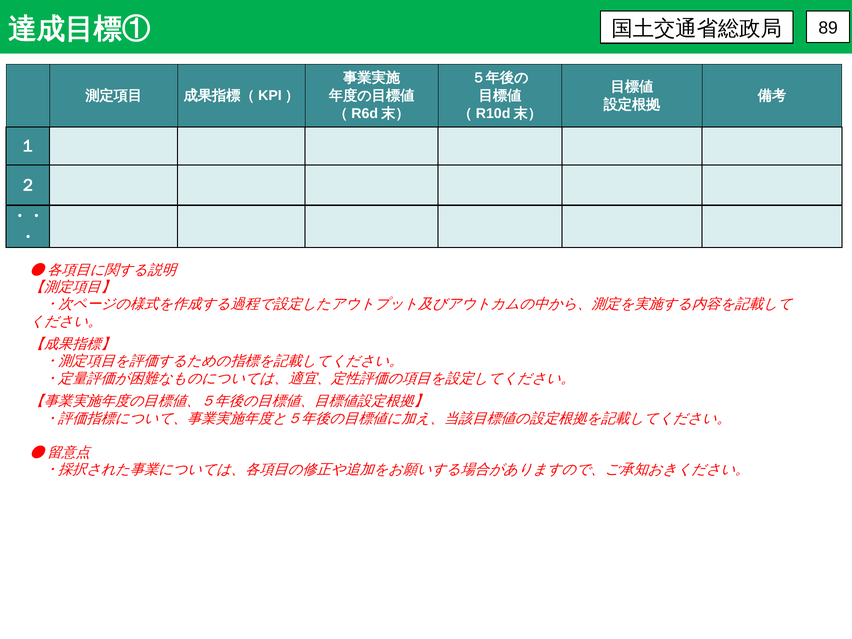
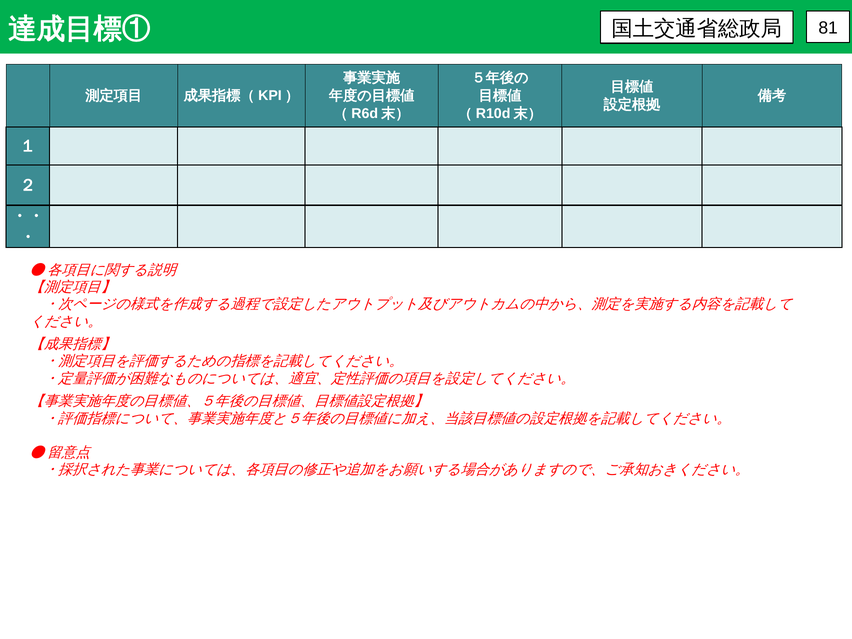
89: 89 -> 81
